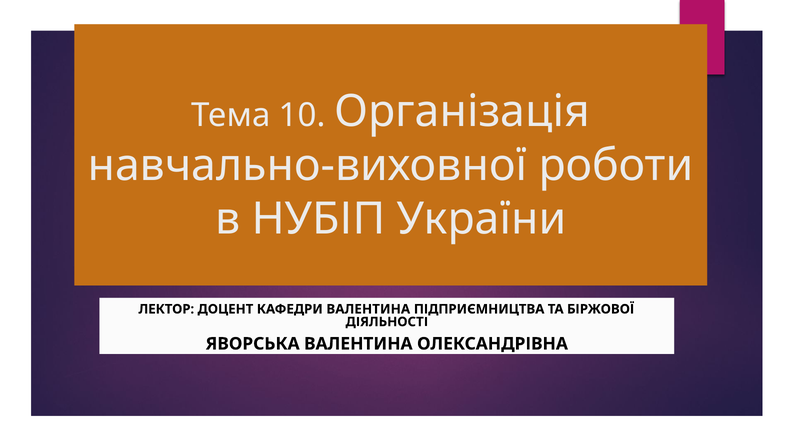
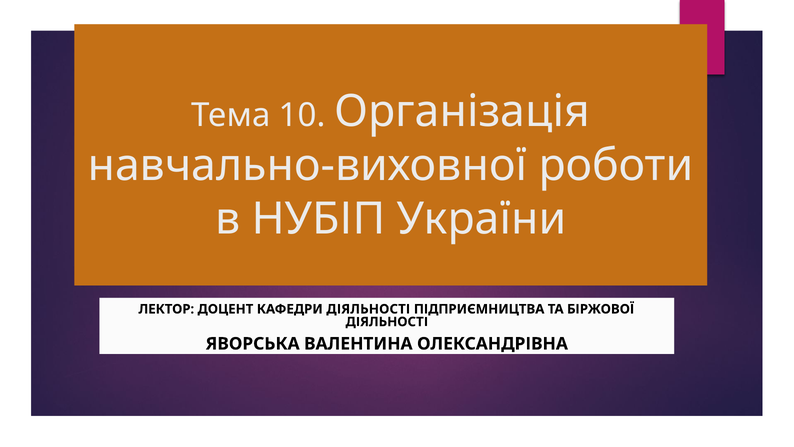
КАФЕДРИ ВАЛЕНТИНА: ВАЛЕНТИНА -> ДІЯЛЬНОСТІ
